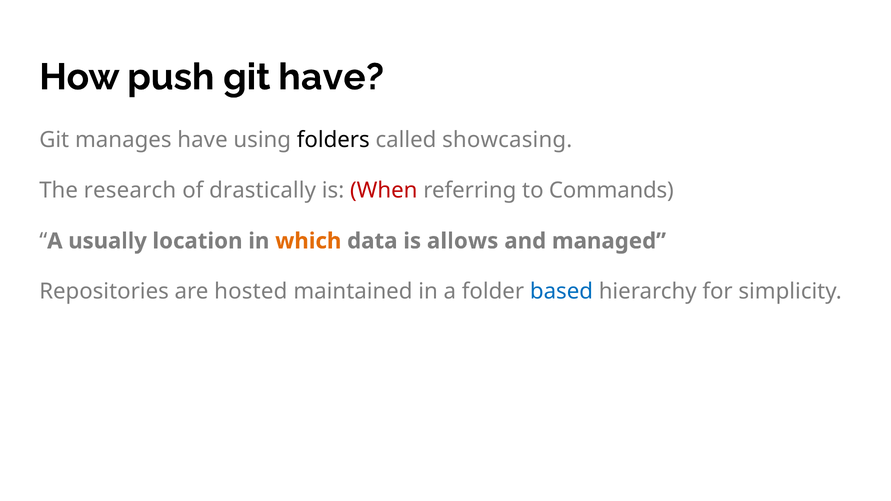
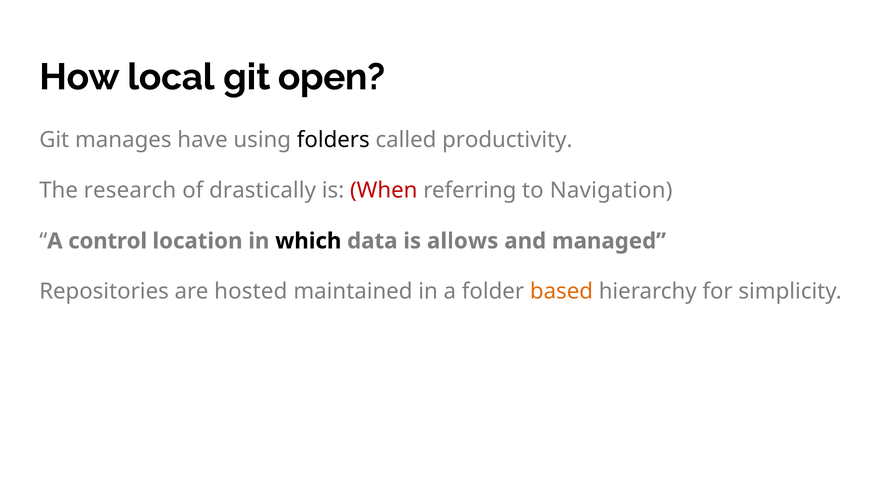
push: push -> local
git have: have -> open
showcasing: showcasing -> productivity
Commands: Commands -> Navigation
usually: usually -> control
which colour: orange -> black
based colour: blue -> orange
